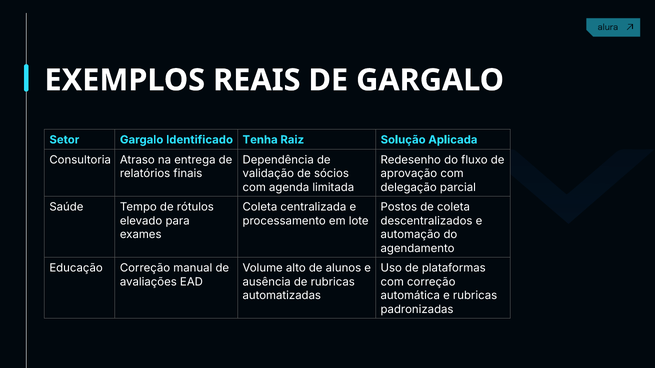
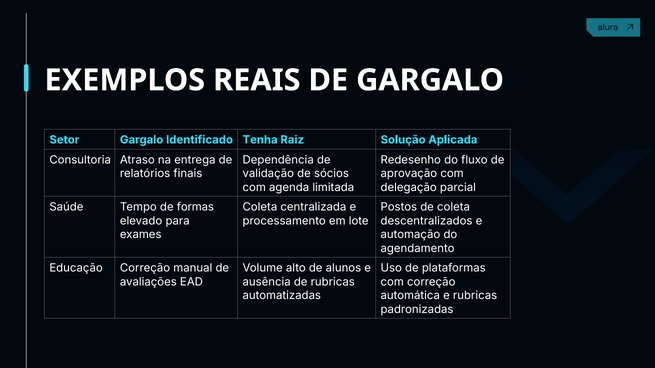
rótulos: rótulos -> formas
